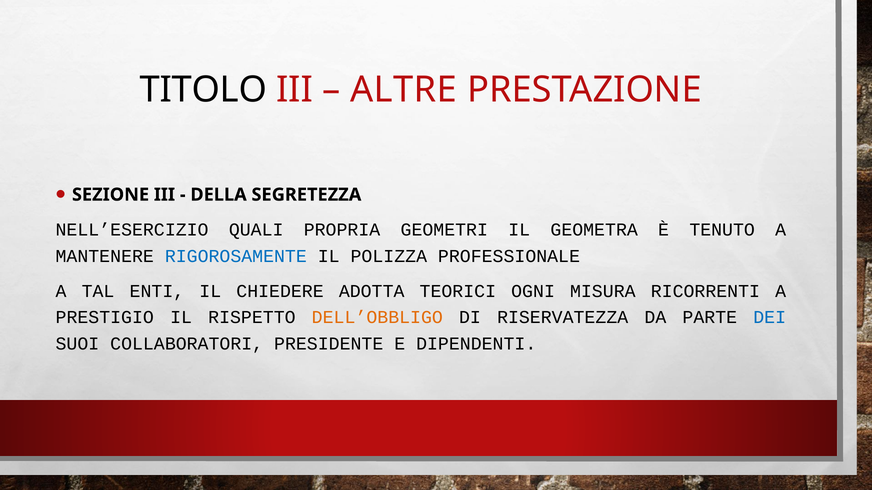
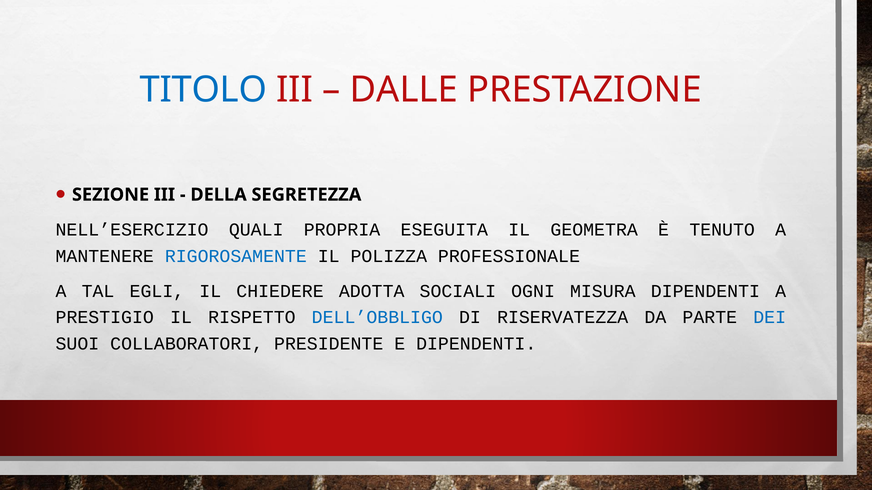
TITOLO colour: black -> blue
ALTRE: ALTRE -> DALLE
GEOMETRI: GEOMETRI -> ESEGUITA
ENTI: ENTI -> EGLI
TEORICI: TEORICI -> SOCIALI
MISURA RICORRENTI: RICORRENTI -> DIPENDENTI
DELL’OBBLIGO colour: orange -> blue
